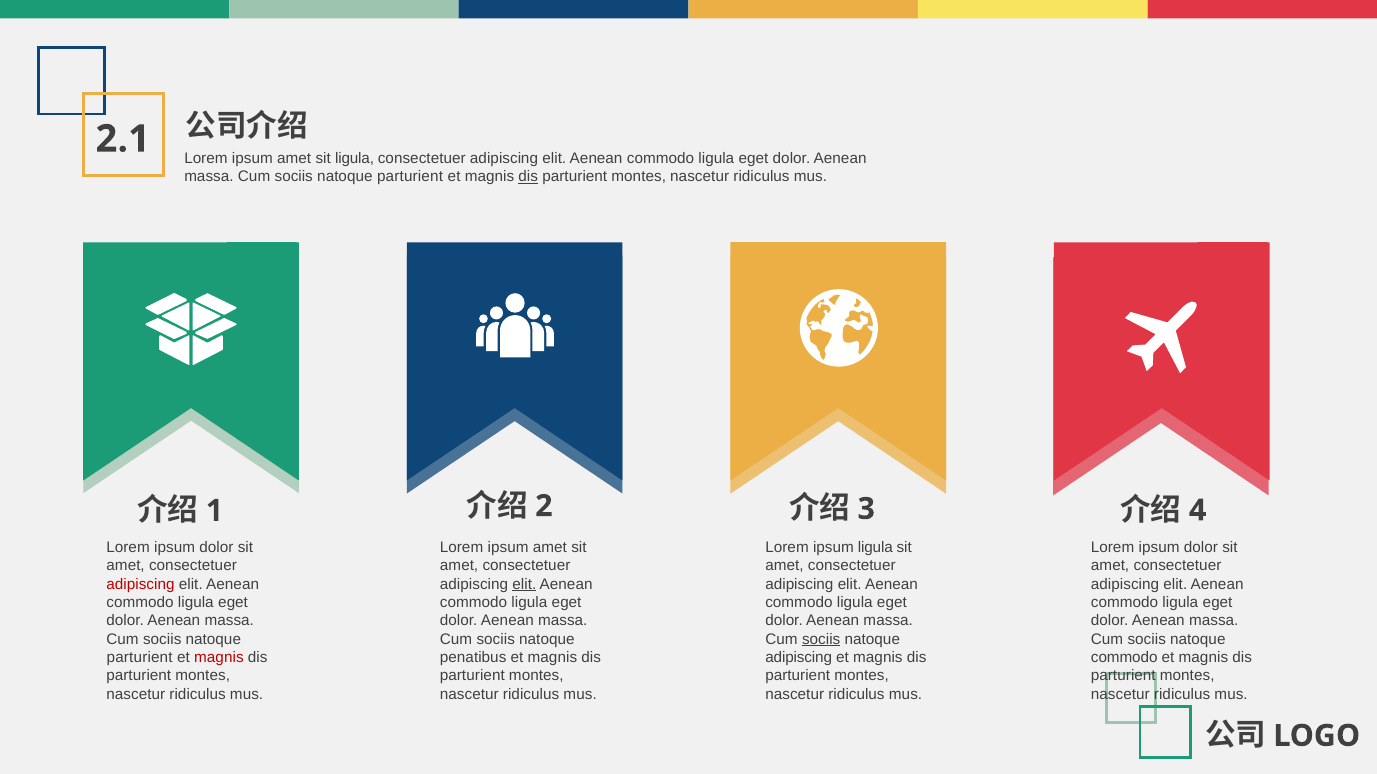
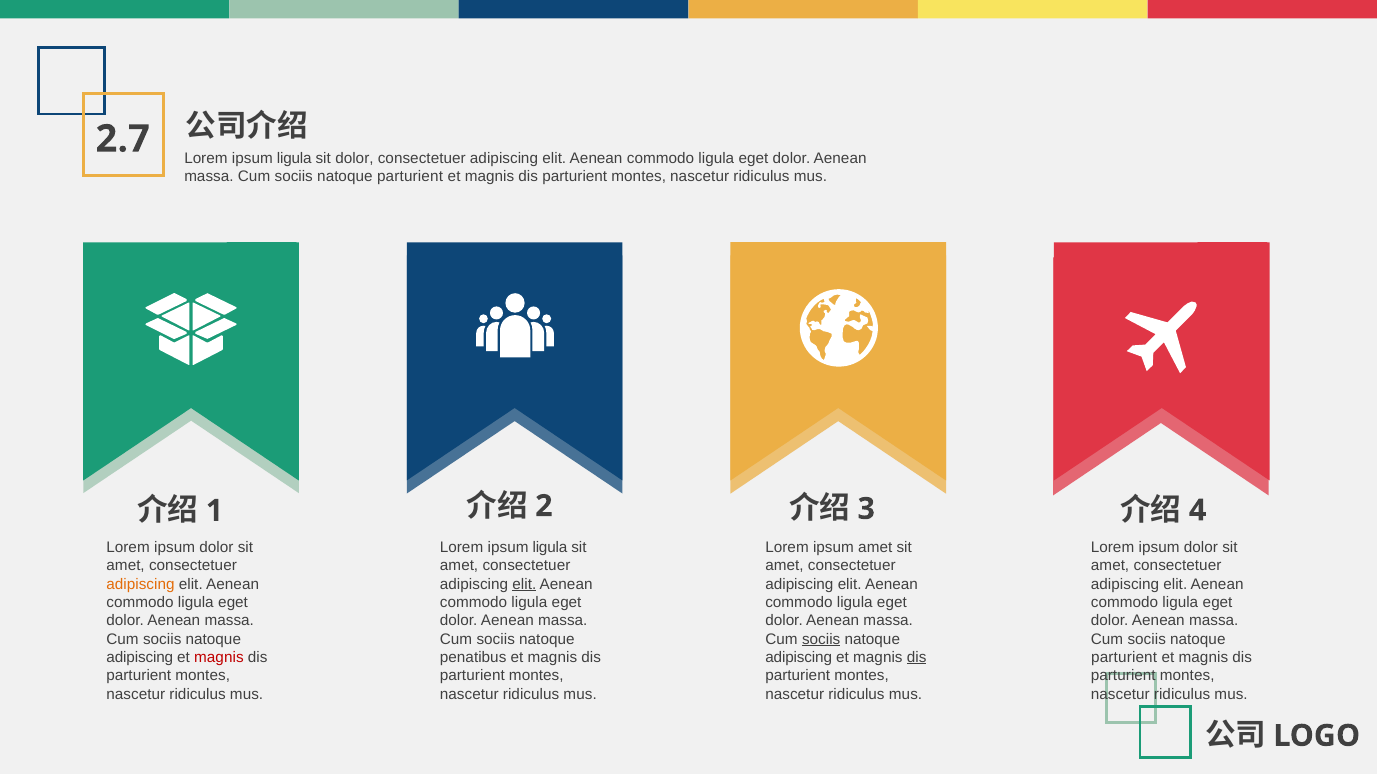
2.1: 2.1 -> 2.7
amet at (294, 158): amet -> ligula
sit ligula: ligula -> dolor
dis at (528, 177) underline: present -> none
amet at (550, 548): amet -> ligula
ipsum ligula: ligula -> amet
adipiscing at (141, 585) colour: red -> orange
parturient at (140, 658): parturient -> adipiscing
dis at (917, 658) underline: none -> present
commodo at (1124, 658): commodo -> parturient
